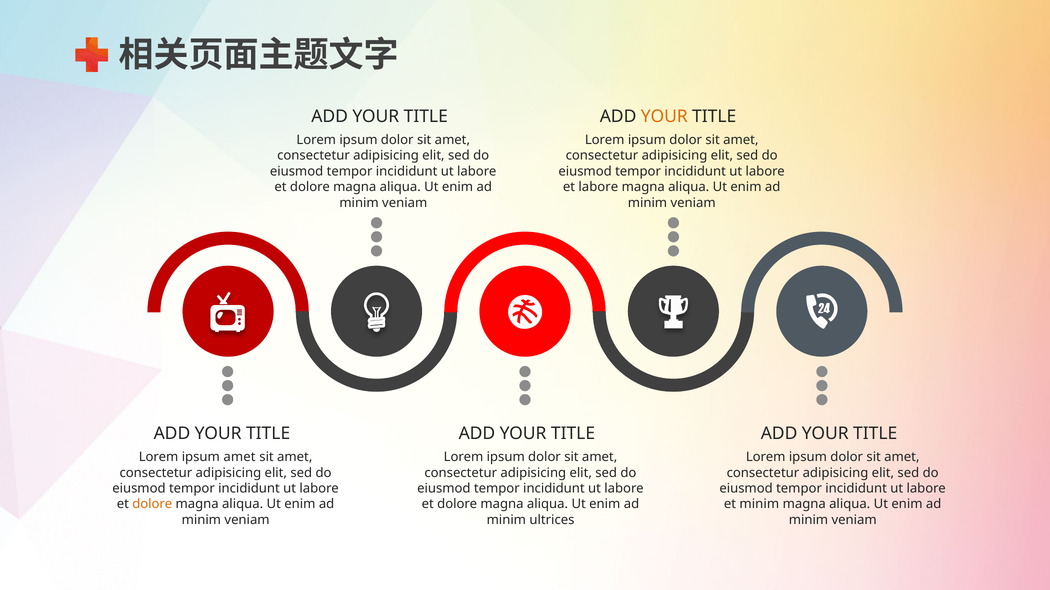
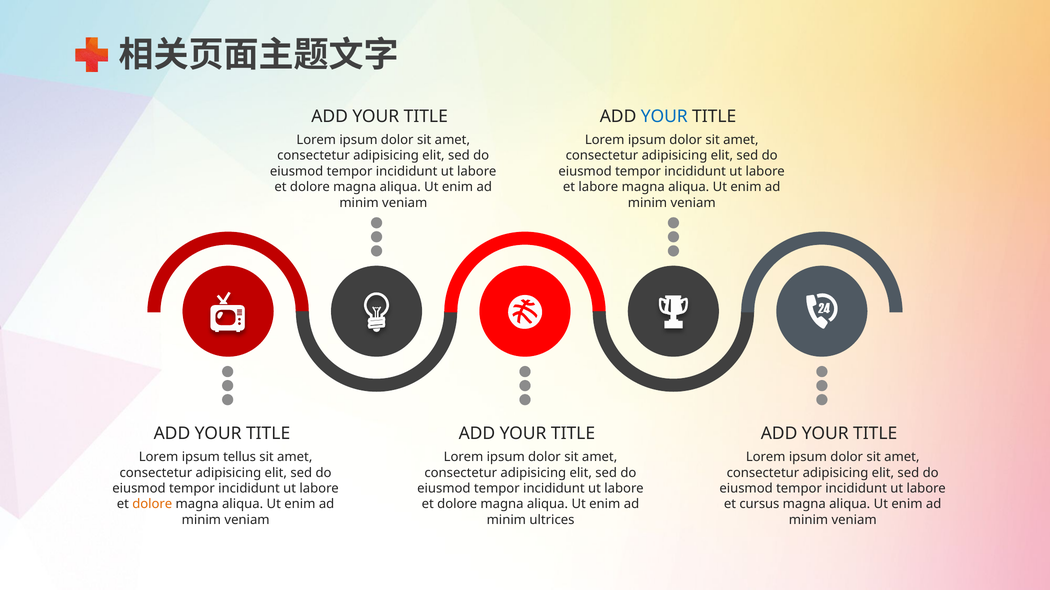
YOUR at (664, 116) colour: orange -> blue
ipsum amet: amet -> tellus
et minim: minim -> cursus
